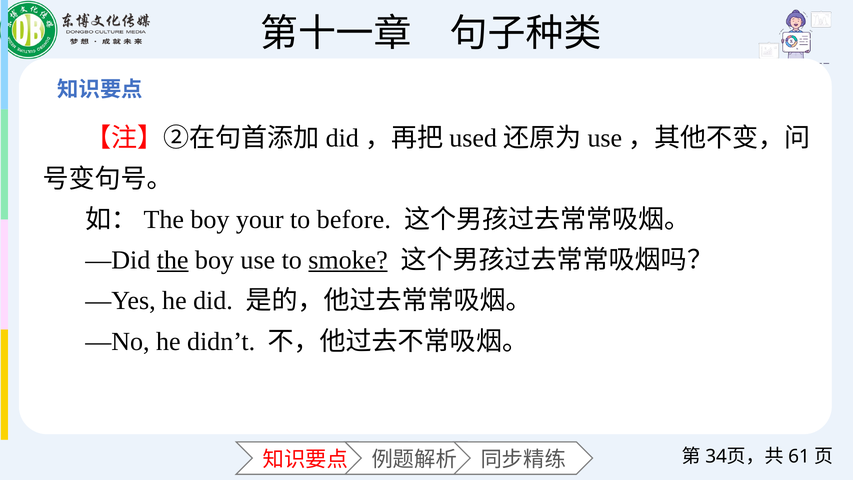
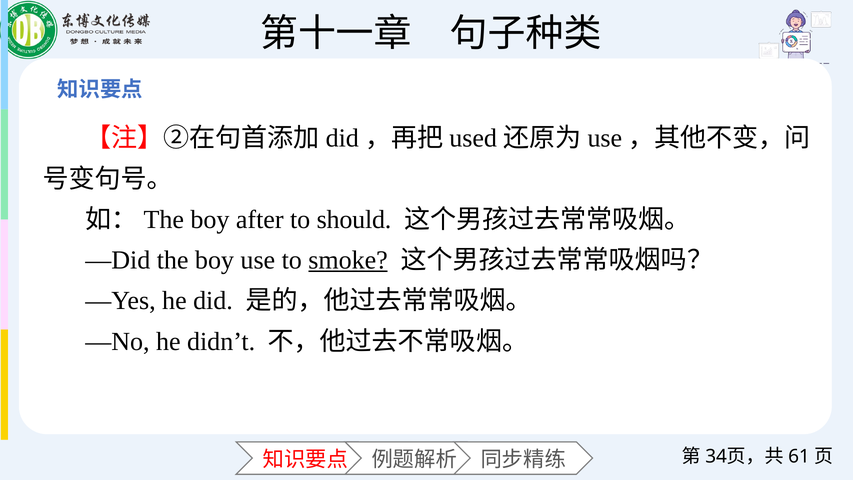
your: your -> after
before: before -> should
the underline: present -> none
